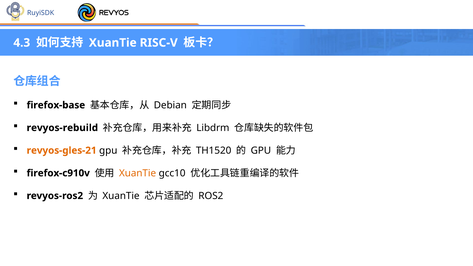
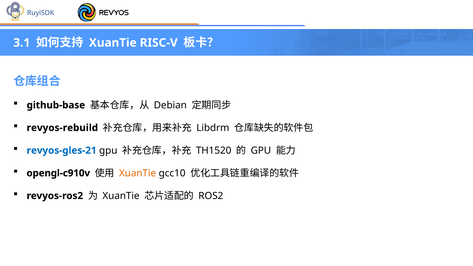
4.3: 4.3 -> 3.1
firefox-base: firefox-base -> github-base
revyos-gles-21 colour: orange -> blue
firefox-c910v: firefox-c910v -> opengl-c910v
